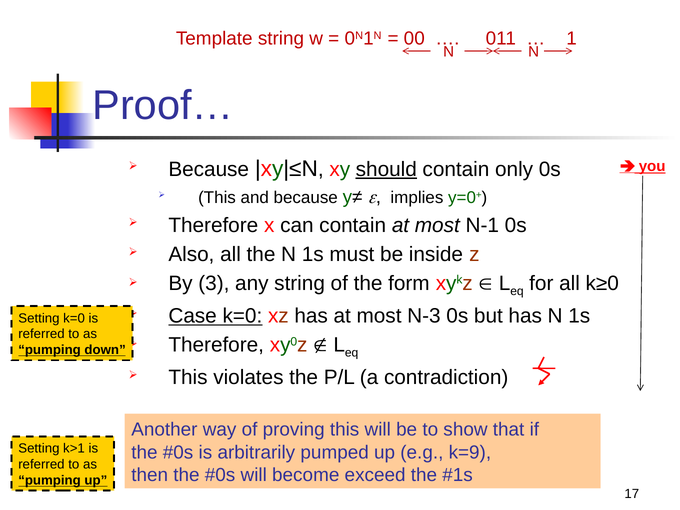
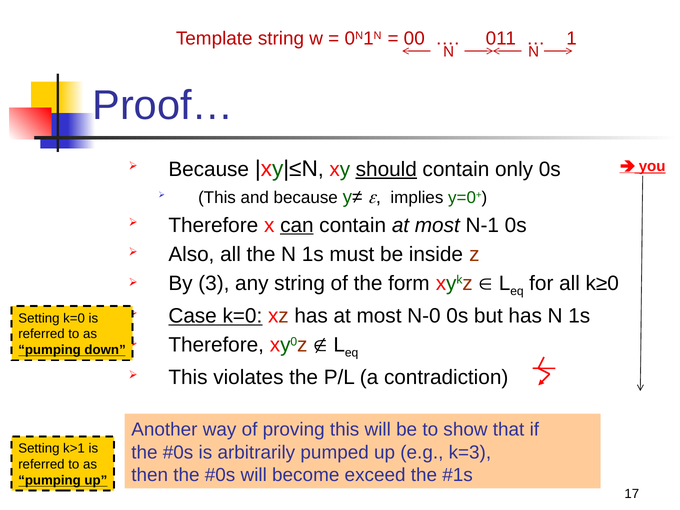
can underline: none -> present
N-3: N-3 -> N-0
k=9: k=9 -> k=3
